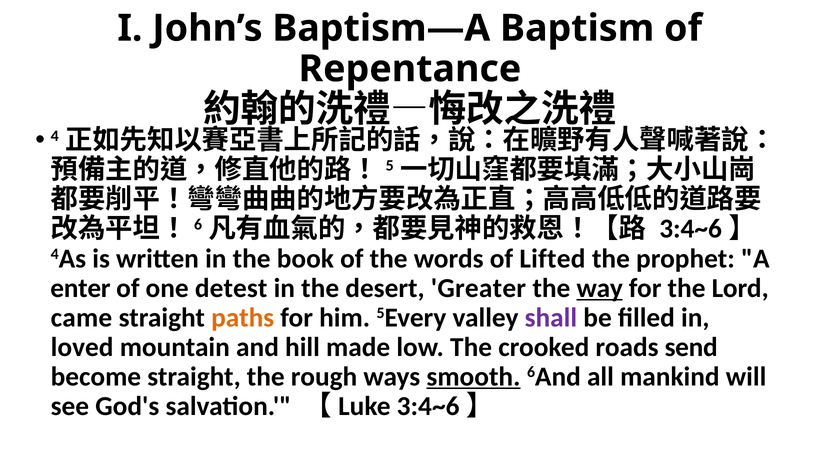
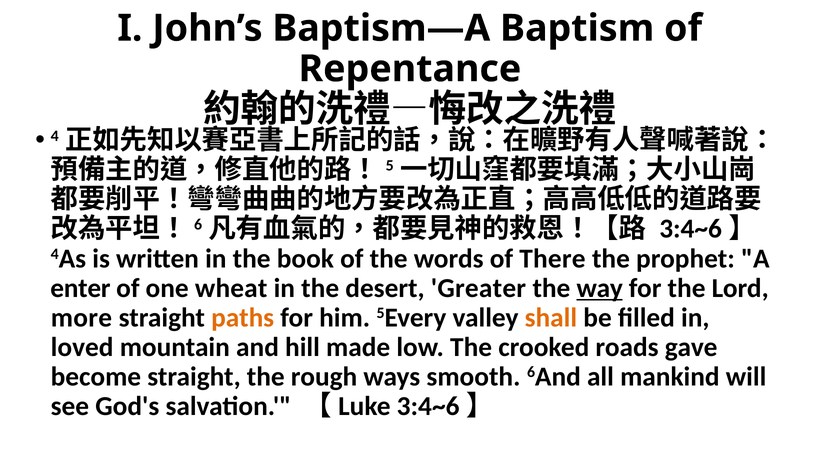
Lifted: Lifted -> There
detest: detest -> wheat
came: came -> more
shall colour: purple -> orange
send: send -> gave
smooth underline: present -> none
